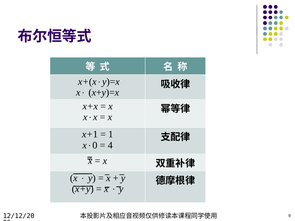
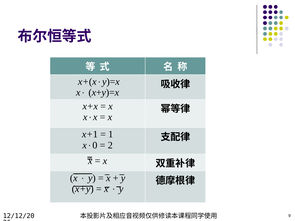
4: 4 -> 2
